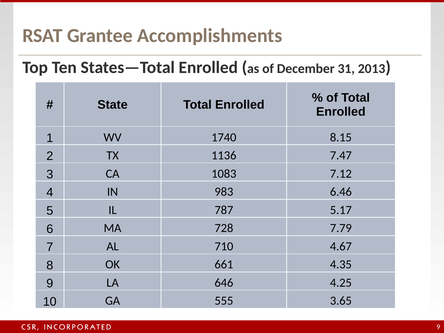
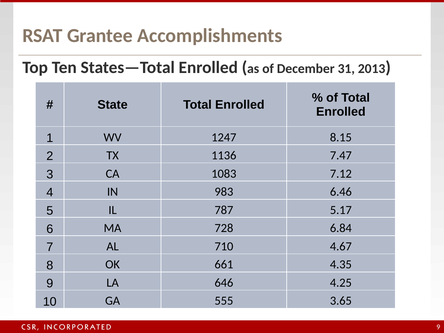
1740: 1740 -> 1247
7.79: 7.79 -> 6.84
